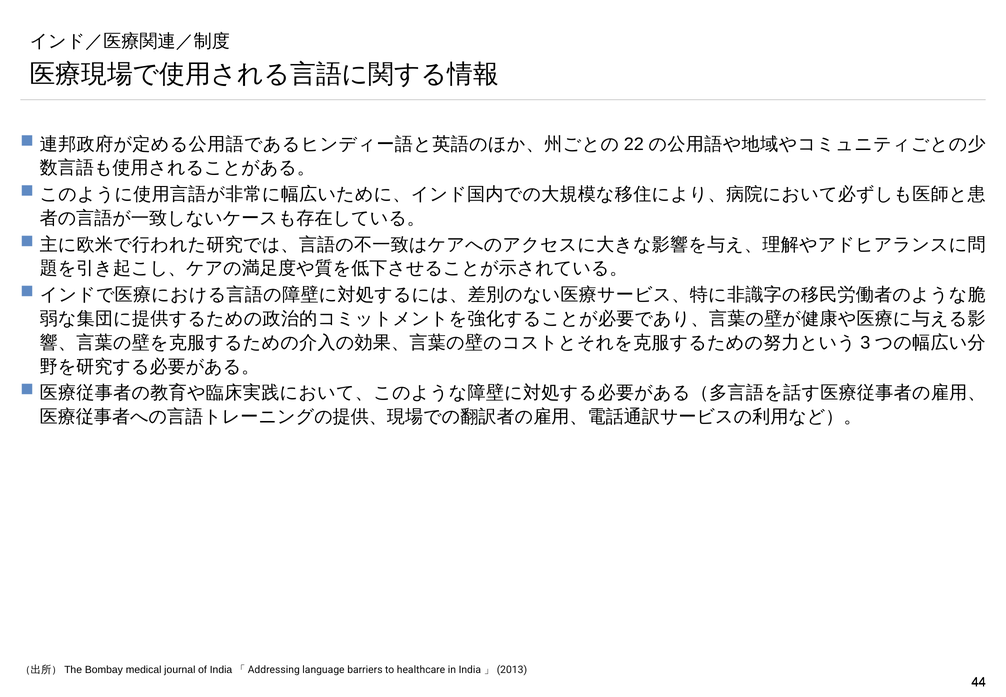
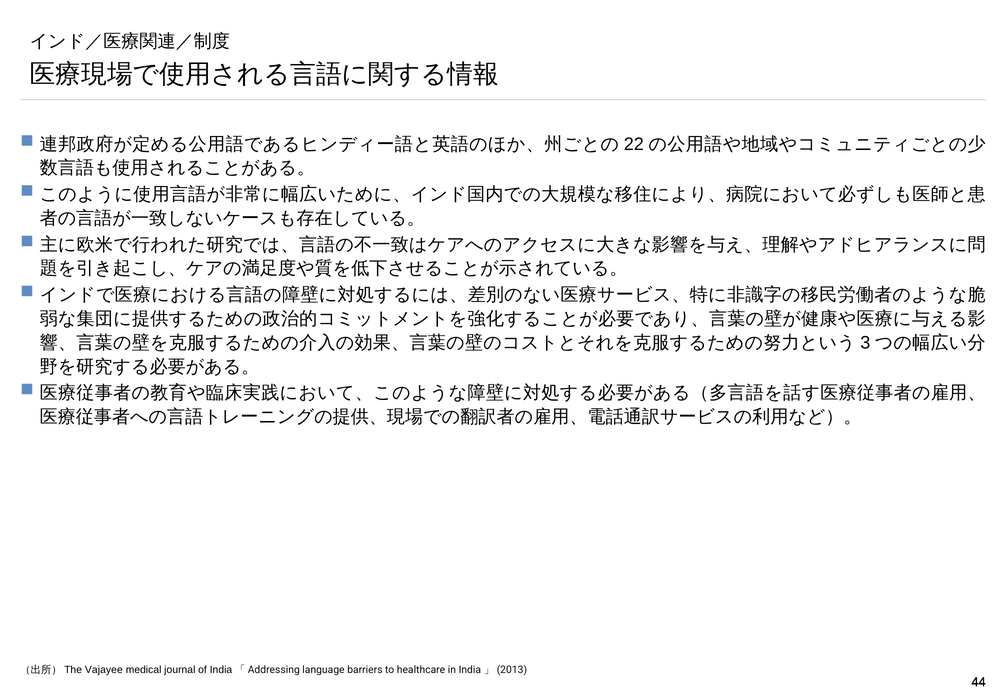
Bombay: Bombay -> Vajayee
